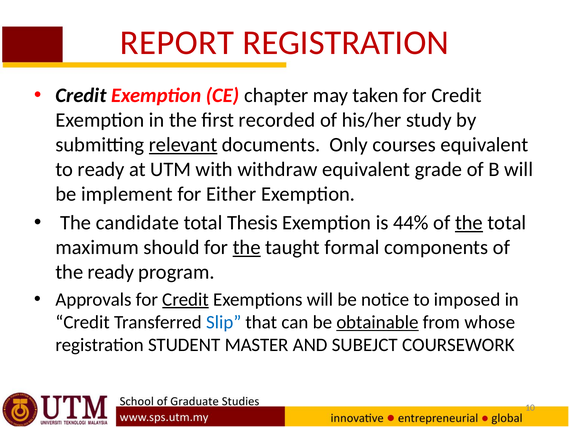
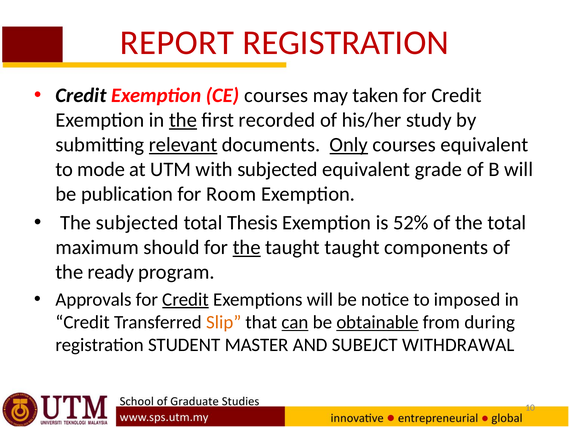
CE chapter: chapter -> courses
the at (183, 120) underline: none -> present
Only underline: none -> present
to ready: ready -> mode
with withdraw: withdraw -> subjected
implement: implement -> publication
Either: Either -> Room
The candidate: candidate -> subjected
44%: 44% -> 52%
the at (469, 223) underline: present -> none
taught formal: formal -> taught
Slip colour: blue -> orange
can underline: none -> present
whose: whose -> during
COURSEWORK: COURSEWORK -> WITHDRAWAL
